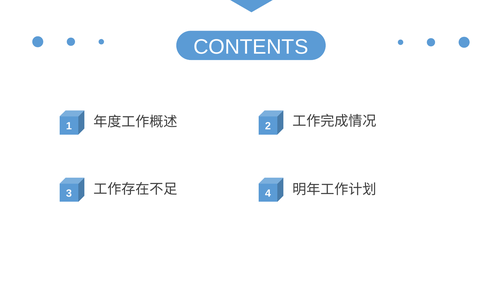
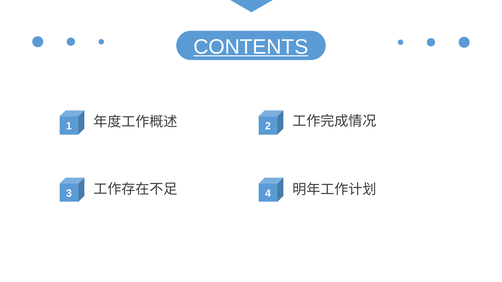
CONTENTS underline: none -> present
